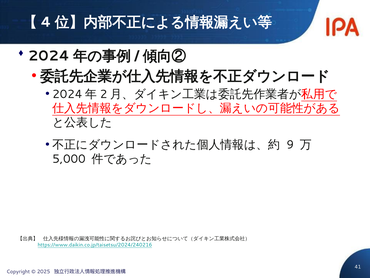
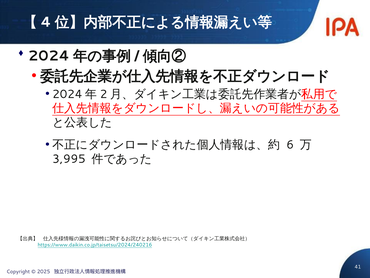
9: 9 -> 6
5,000: 5,000 -> 3,995
